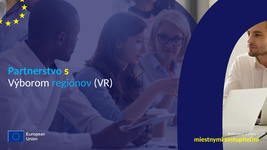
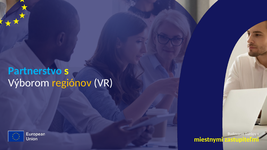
regiónov colour: light blue -> yellow
